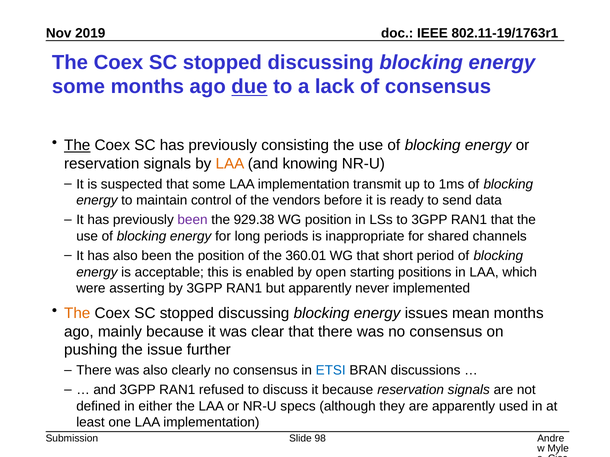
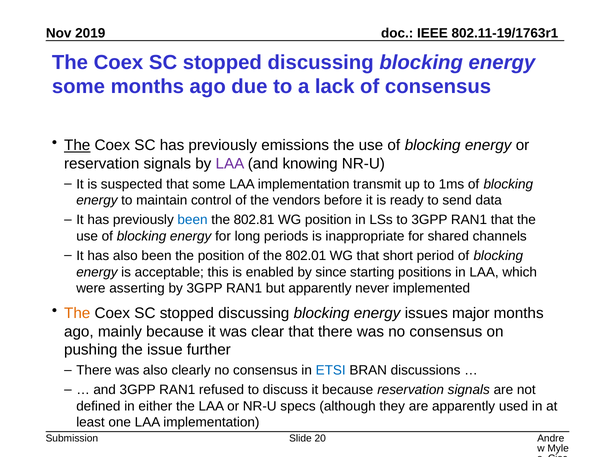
due underline: present -> none
consisting: consisting -> emissions
LAA at (230, 164) colour: orange -> purple
been at (193, 220) colour: purple -> blue
929.38: 929.38 -> 802.81
360.01: 360.01 -> 802.01
open: open -> since
mean: mean -> major
98: 98 -> 20
